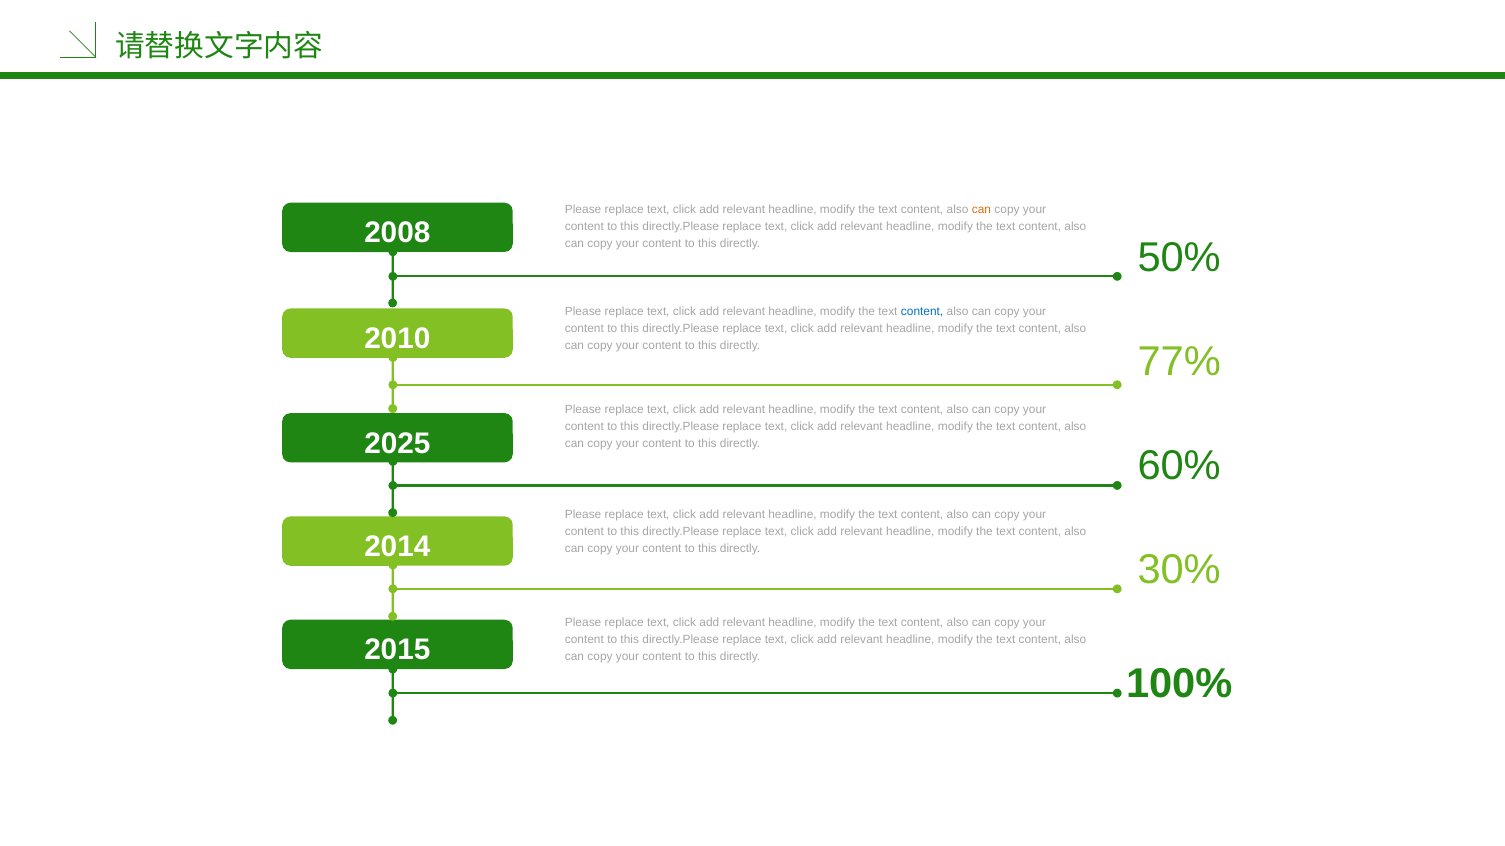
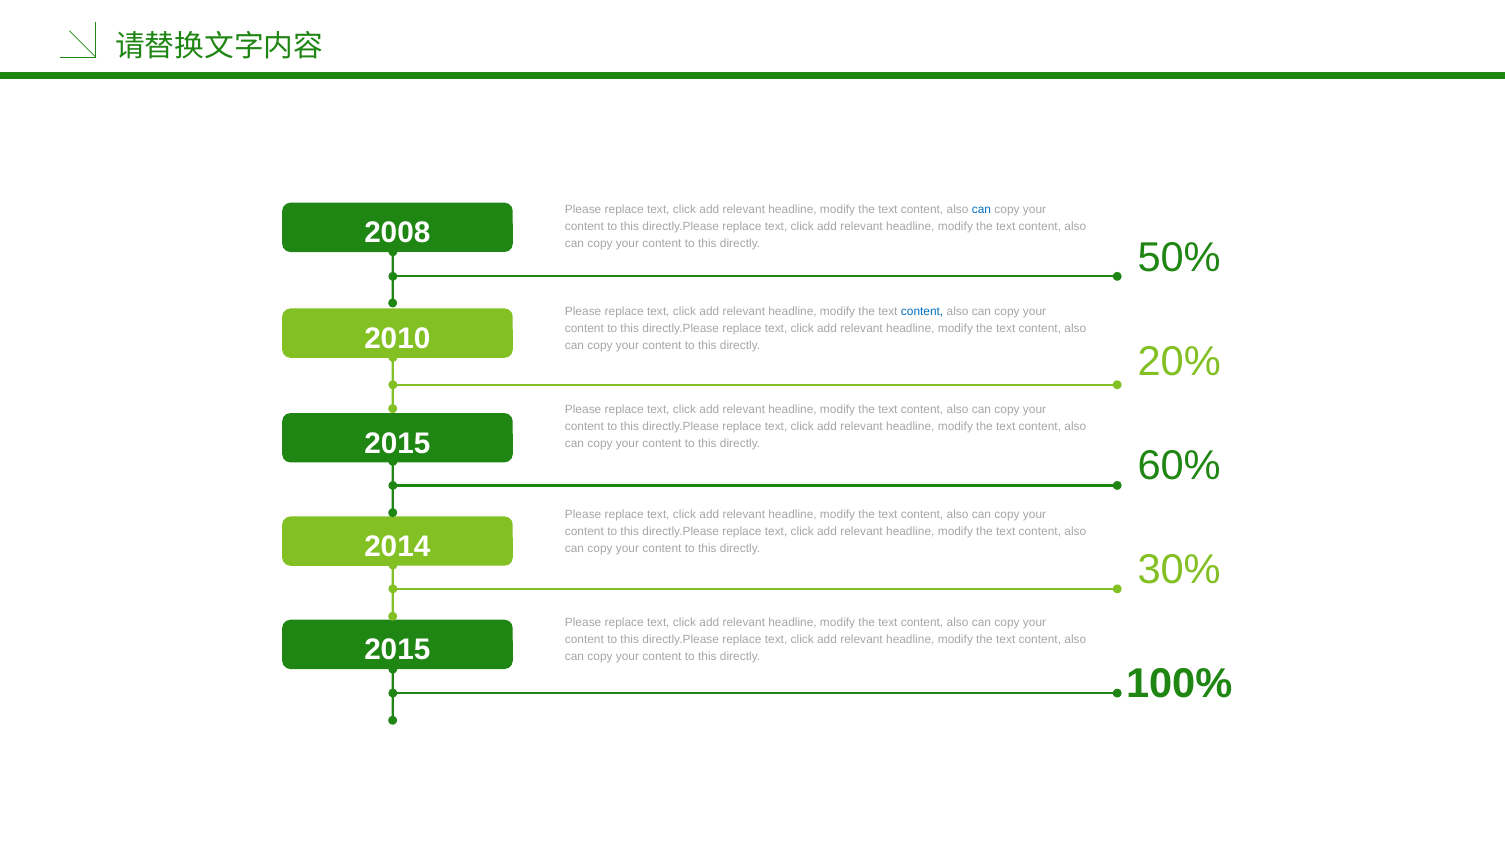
can at (981, 210) colour: orange -> blue
77%: 77% -> 20%
2025 at (397, 444): 2025 -> 2015
